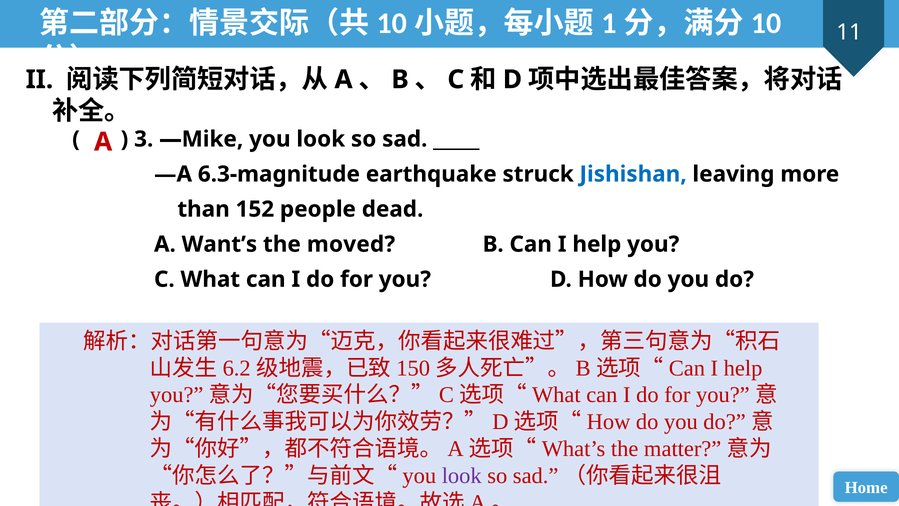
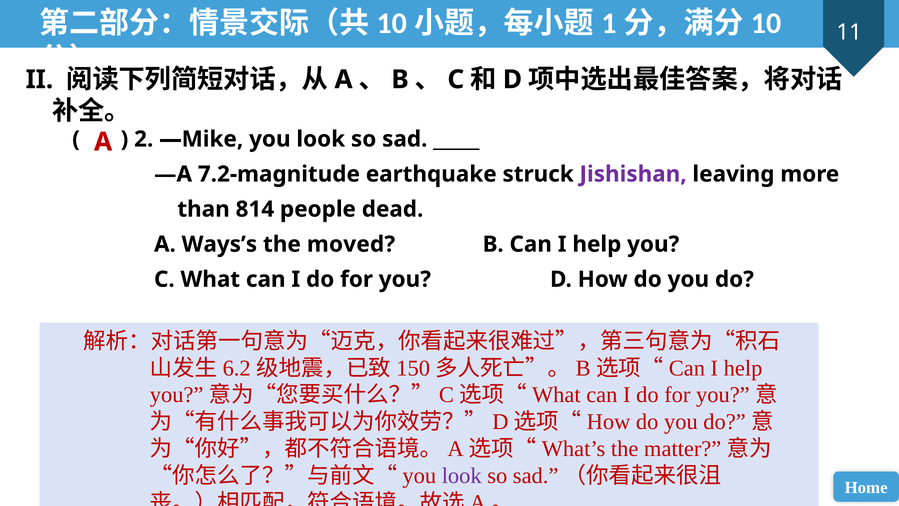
3: 3 -> 2
6.3-magnitude: 6.3-magnitude -> 7.2-magnitude
Jishishan colour: blue -> purple
152: 152 -> 814
Want’s: Want’s -> Ways’s
